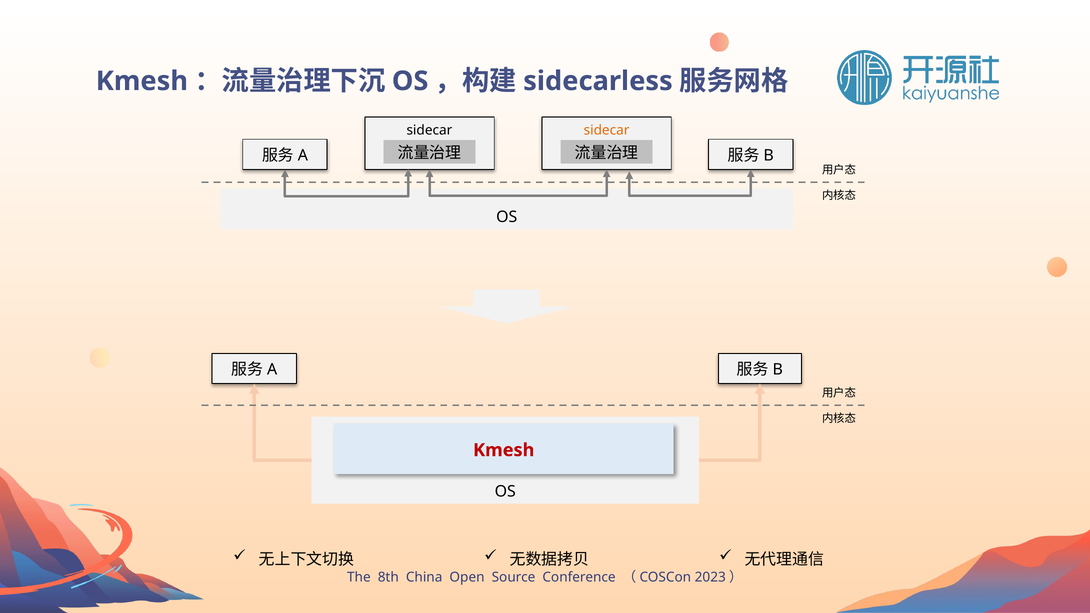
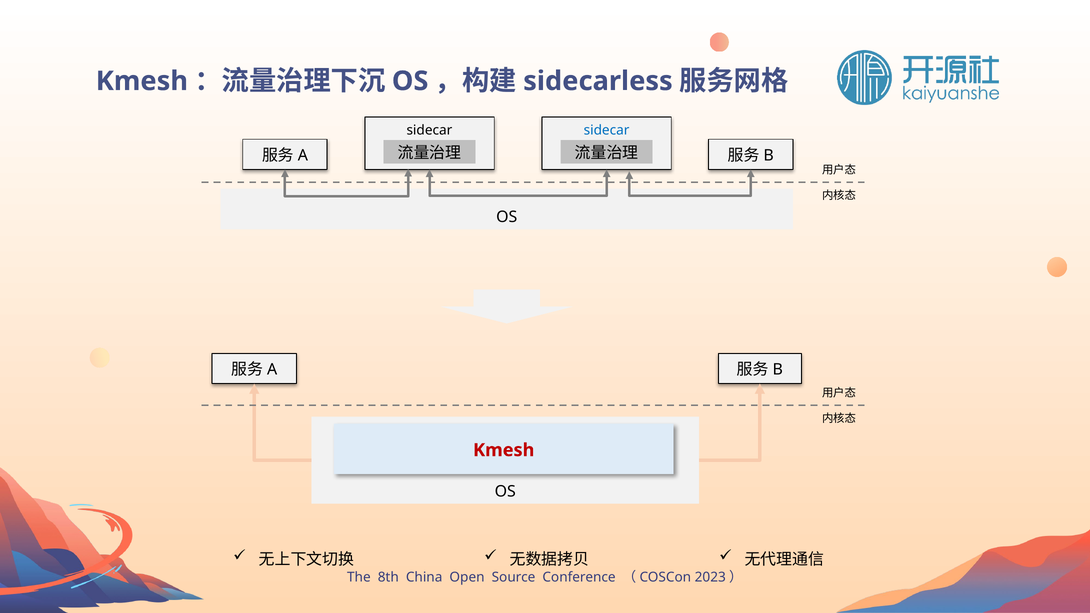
sidecar at (607, 130) colour: orange -> blue
